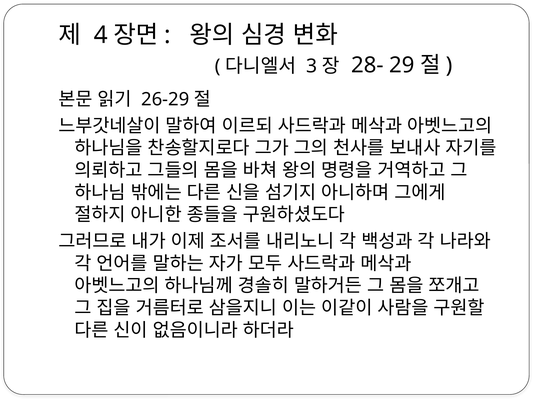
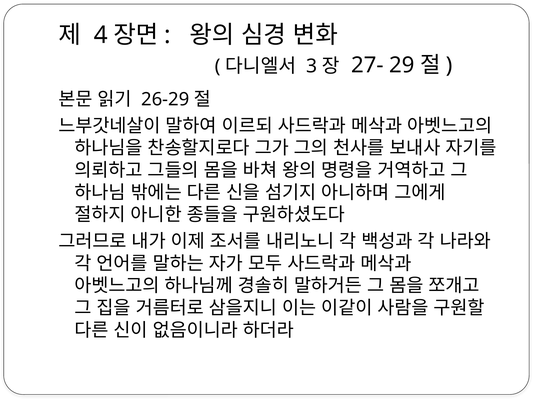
28-: 28- -> 27-
